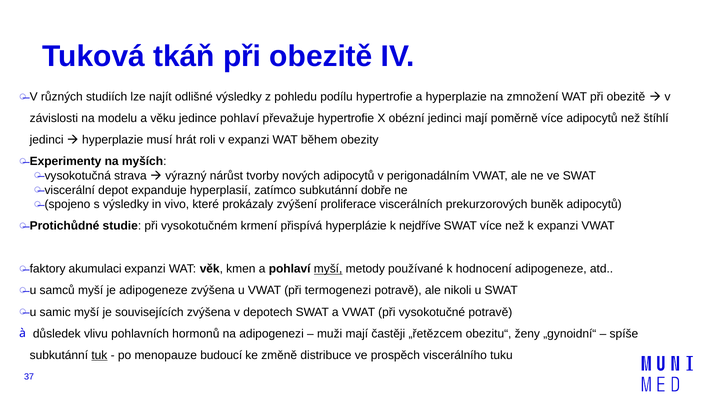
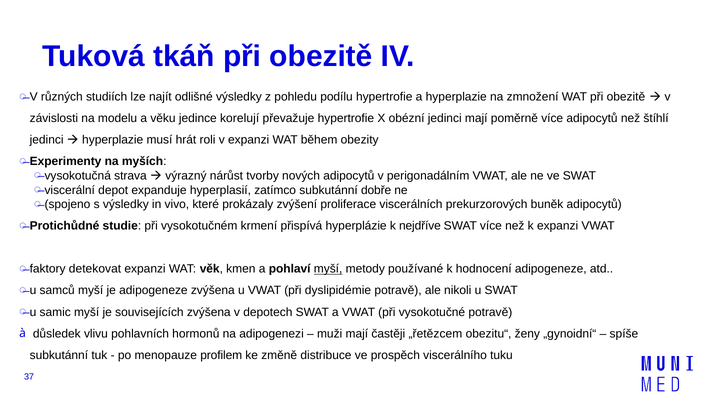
jedince pohlaví: pohlaví -> korelují
akumulaci: akumulaci -> detekovat
termogenezi: termogenezi -> dyslipidémie
tuk underline: present -> none
budoucí: budoucí -> profilem
